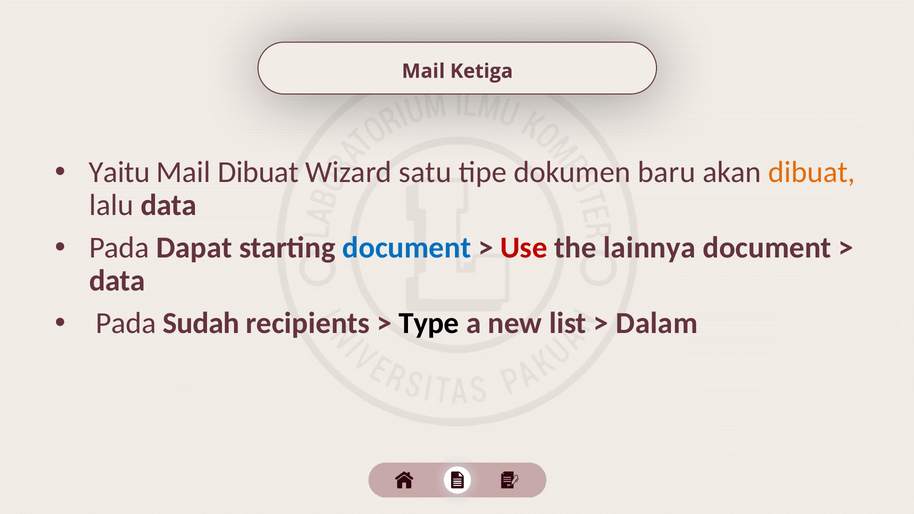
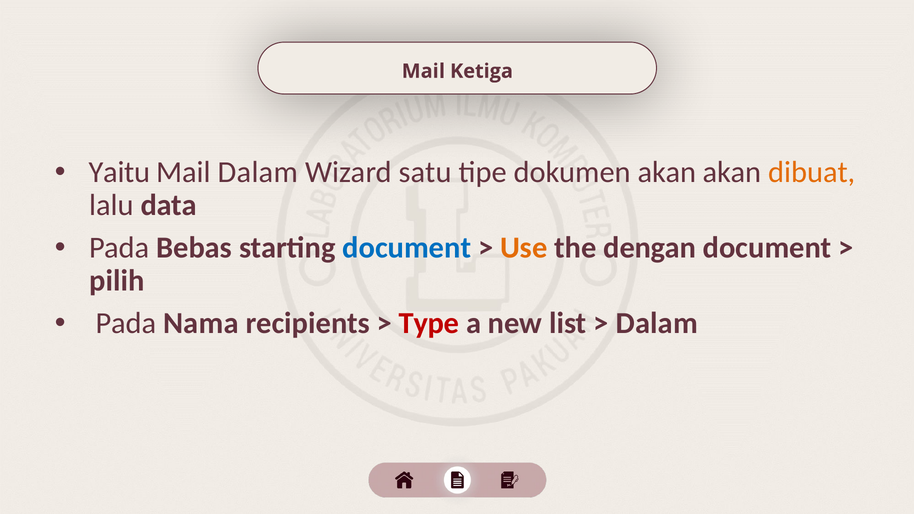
Mail Dibuat: Dibuat -> Dalam
dokumen baru: baru -> akan
Dapat: Dapat -> Bebas
Use colour: red -> orange
lainnya: lainnya -> dengan
data at (117, 281): data -> pilih
Sudah: Sudah -> Nama
Type colour: black -> red
